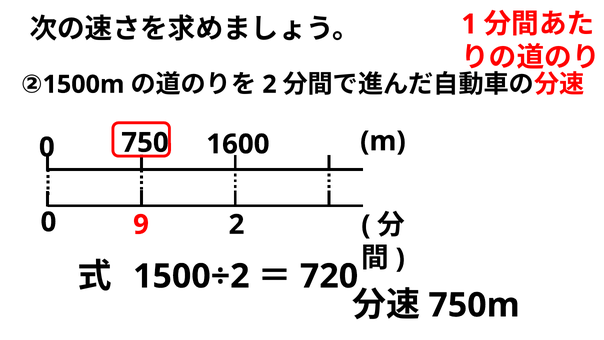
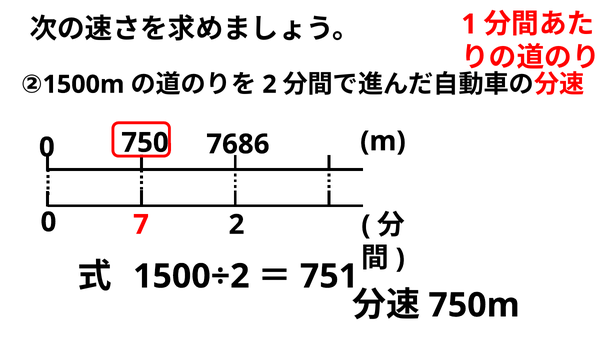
1600: 1600 -> 7686
9: 9 -> 7
720: 720 -> 751
